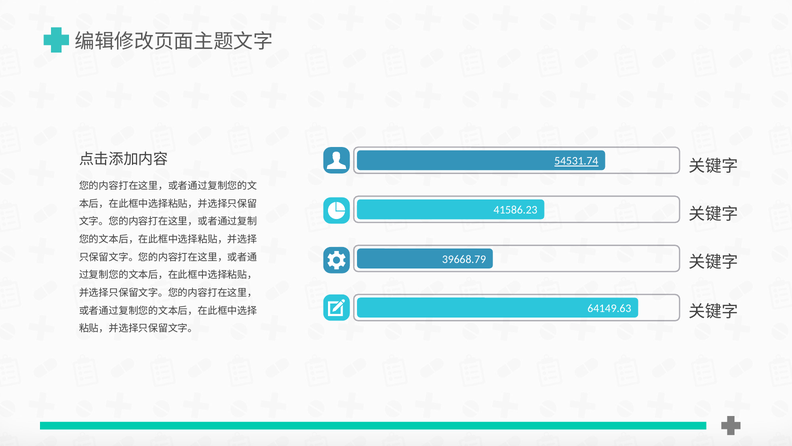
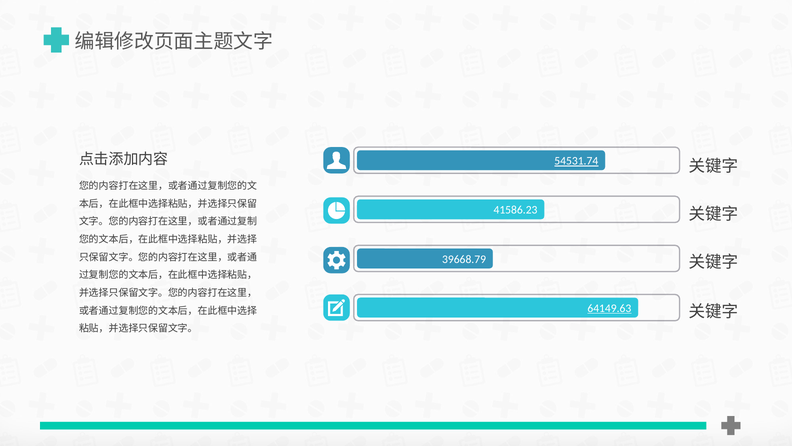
64149.63 underline: none -> present
